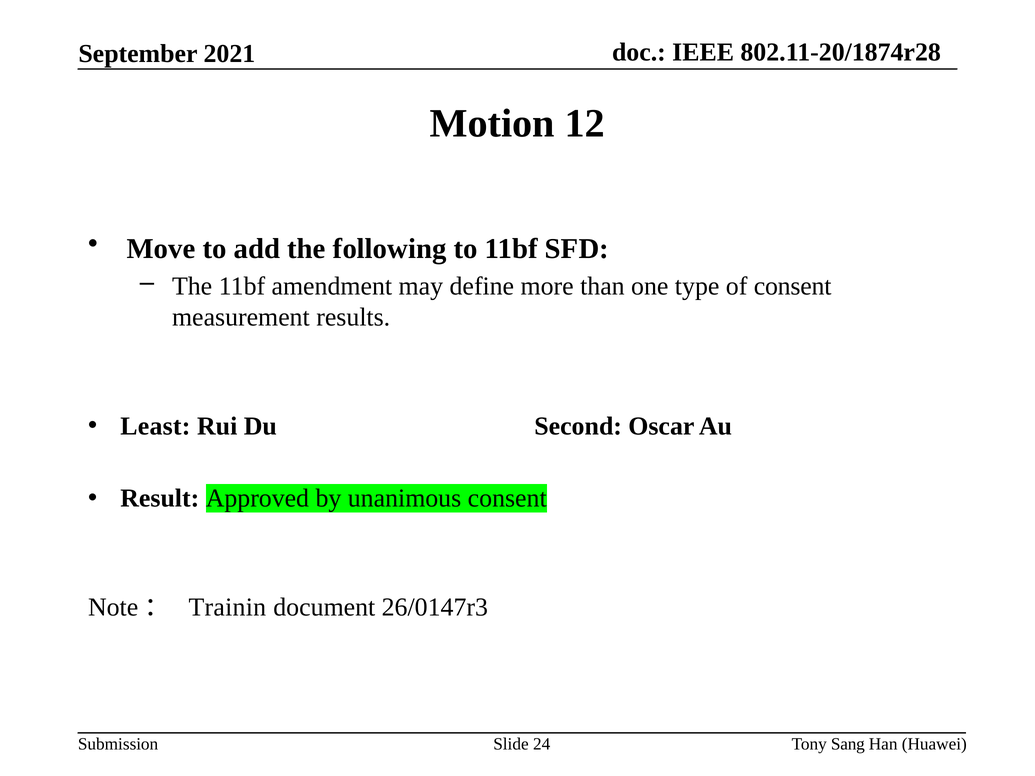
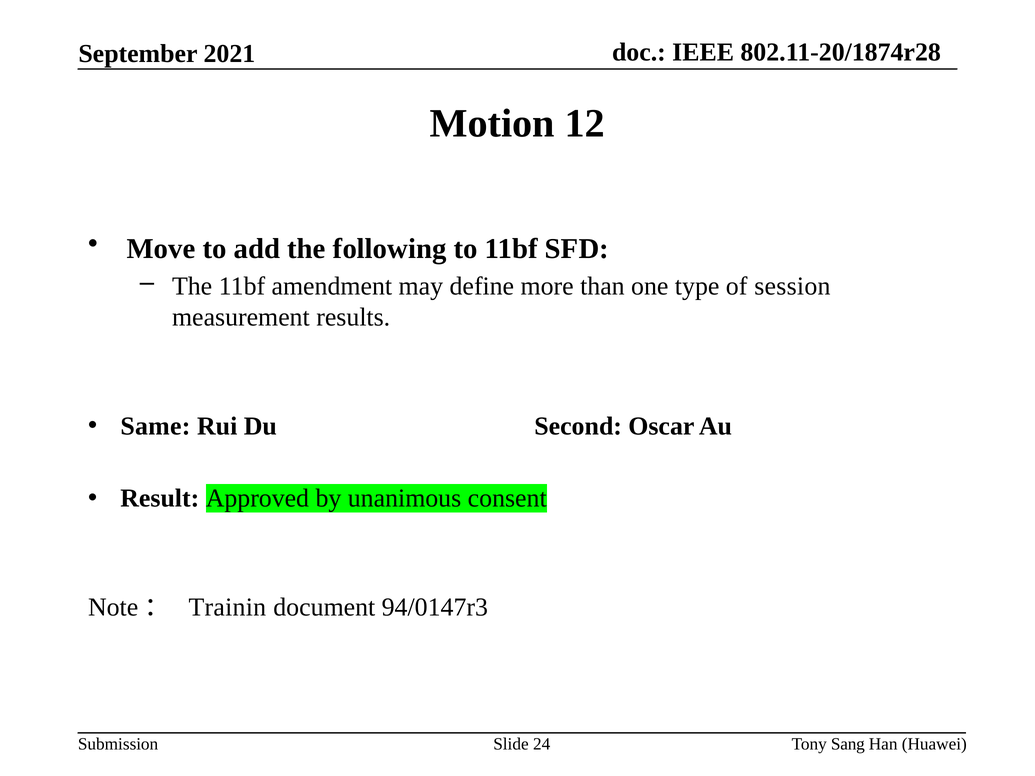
of consent: consent -> session
Least: Least -> Same
26/0147r3: 26/0147r3 -> 94/0147r3
